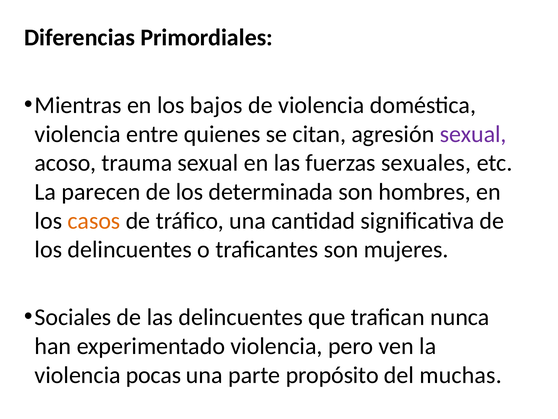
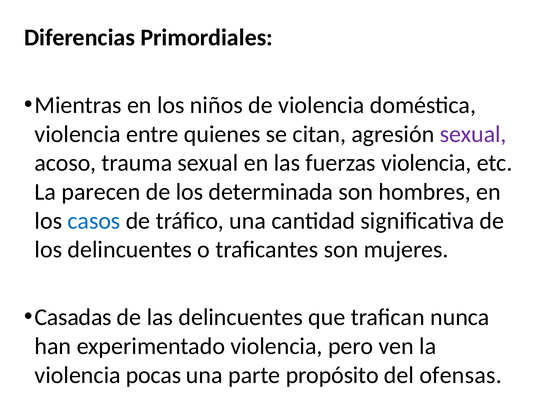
bajos: bajos -> niños
fuerzas sexuales: sexuales -> violencia
casos colour: orange -> blue
Sociales: Sociales -> Casadas
muchas: muchas -> ofensas
